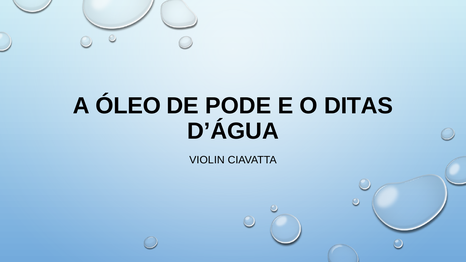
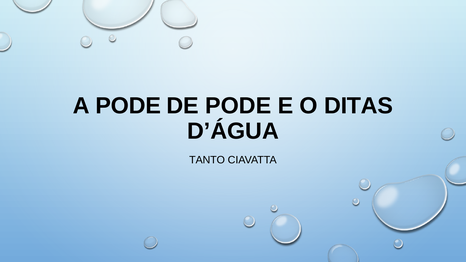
A ÓLEO: ÓLEO -> PODE
VIOLIN: VIOLIN -> TANTO
